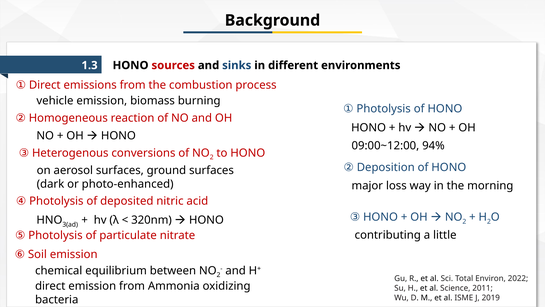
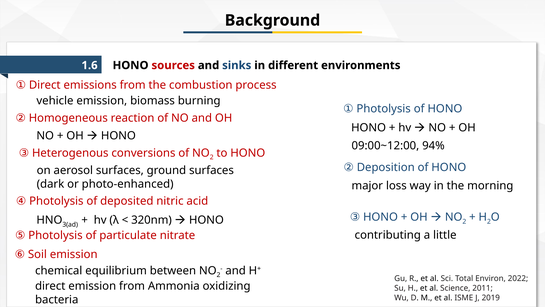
1.3: 1.3 -> 1.6
